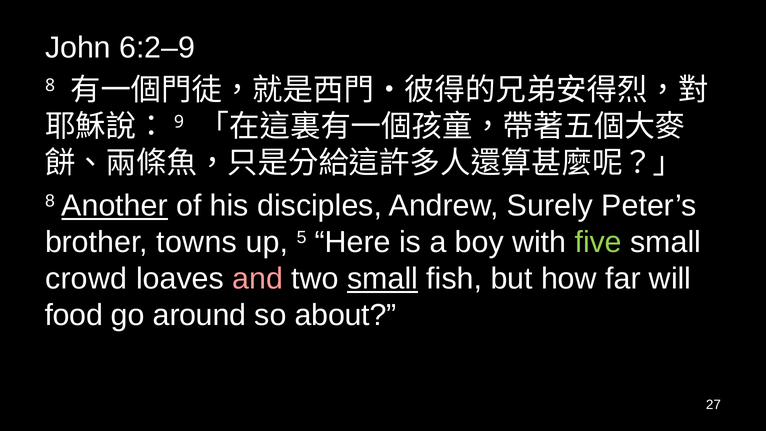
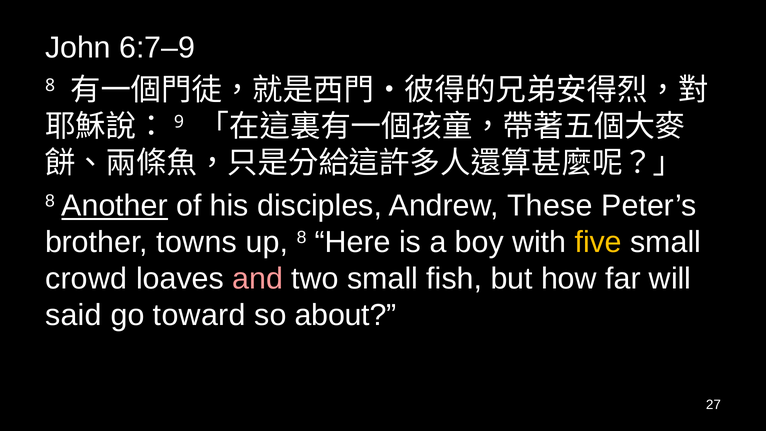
6:2–9: 6:2–9 -> 6:7–9
Surely: Surely -> These
up 5: 5 -> 8
five colour: light green -> yellow
small at (383, 279) underline: present -> none
food: food -> said
around: around -> toward
